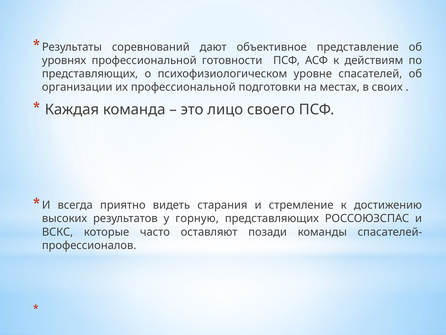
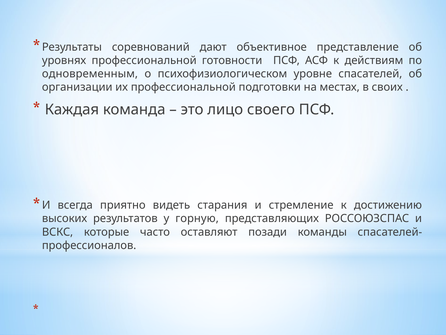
представляющих at (90, 74): представляющих -> одновременным
